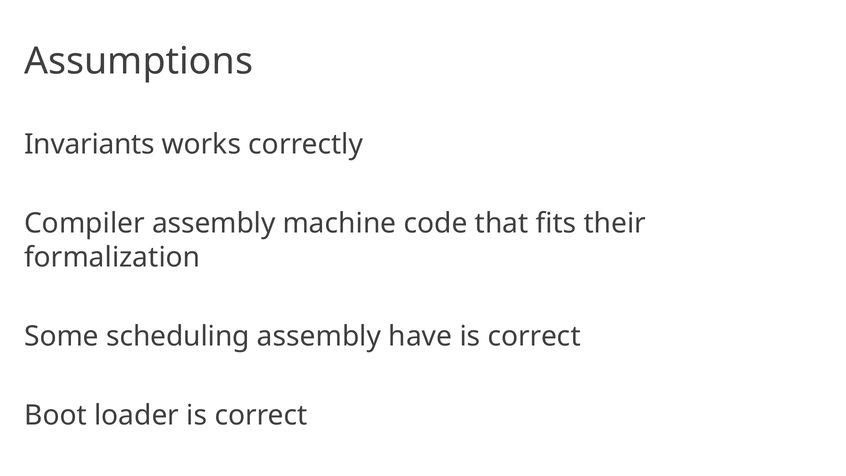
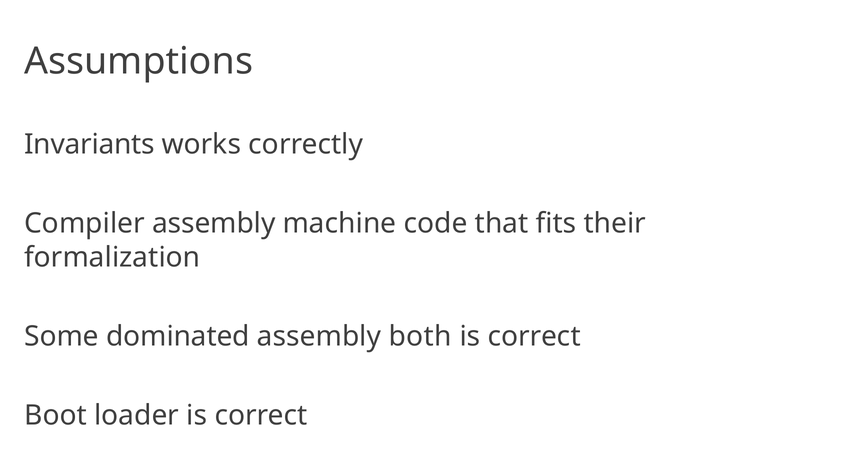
scheduling: scheduling -> dominated
have: have -> both
